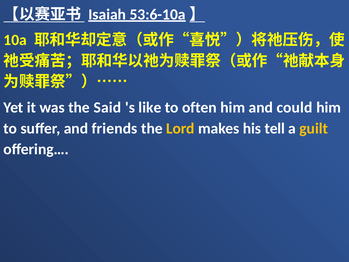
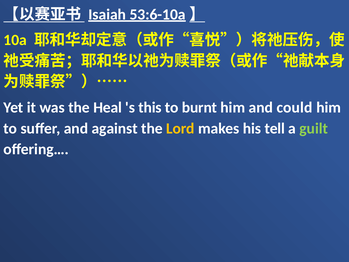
Said: Said -> Heal
like: like -> this
often: often -> burnt
friends: friends -> against
guilt colour: yellow -> light green
